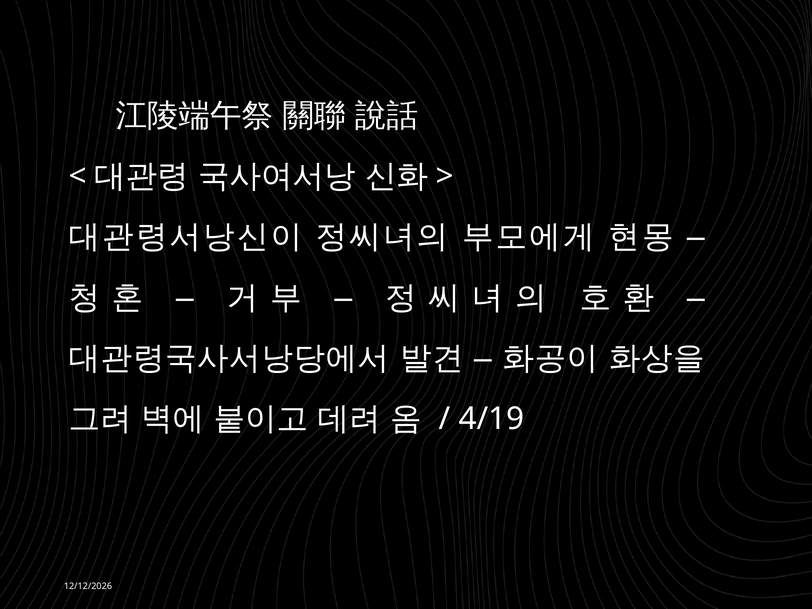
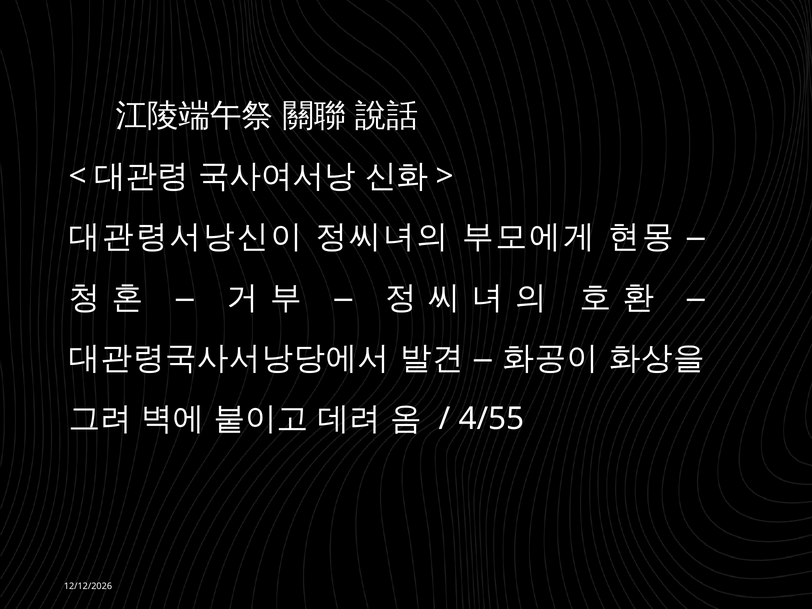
4/19: 4/19 -> 4/55
